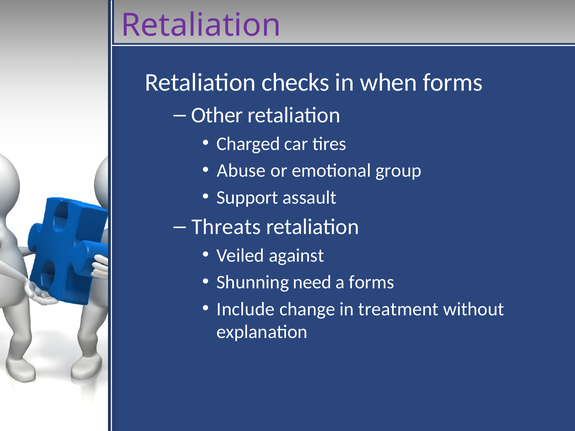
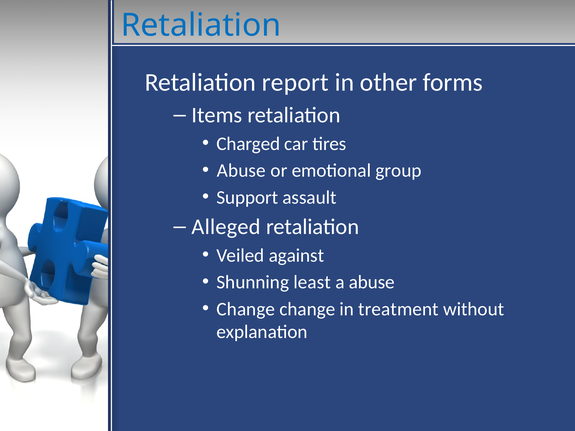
Retaliation at (201, 25) colour: purple -> blue
checks: checks -> report
when: when -> other
Other: Other -> Items
Threats: Threats -> Alleged
need: need -> least
a forms: forms -> abuse
Include at (246, 309): Include -> Change
